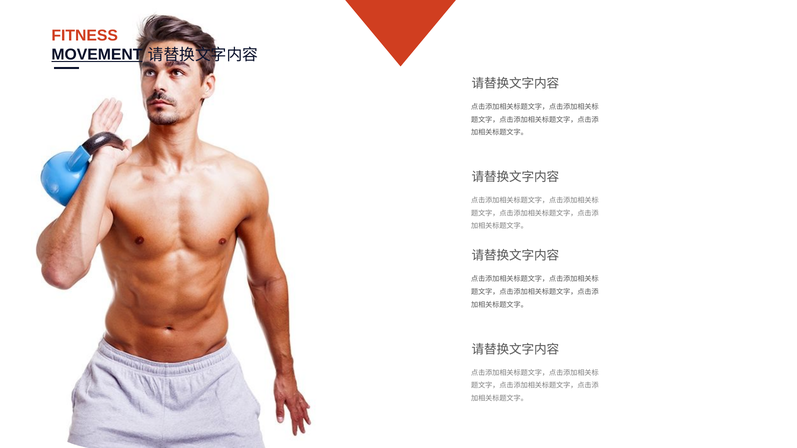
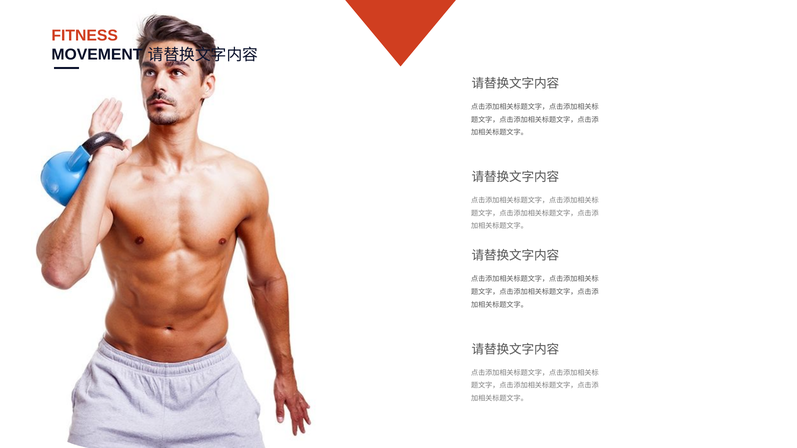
MOVEMENT underline: present -> none
